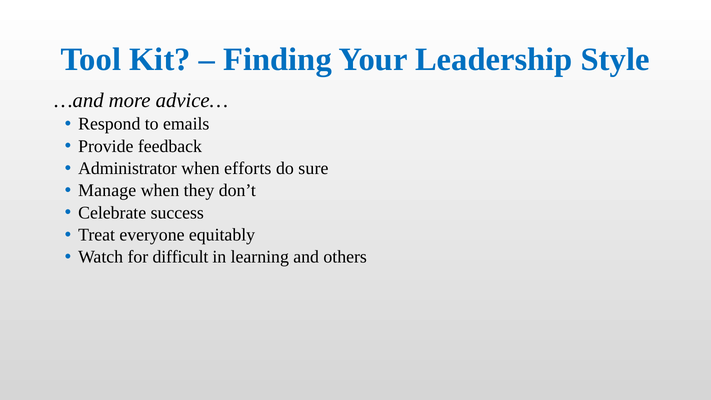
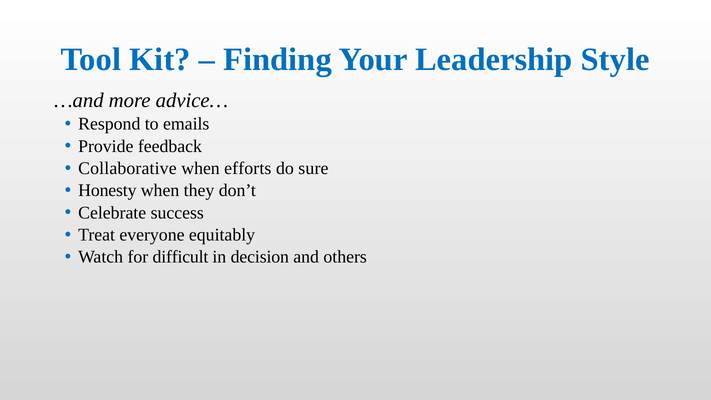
Administrator: Administrator -> Collaborative
Manage: Manage -> Honesty
learning: learning -> decision
